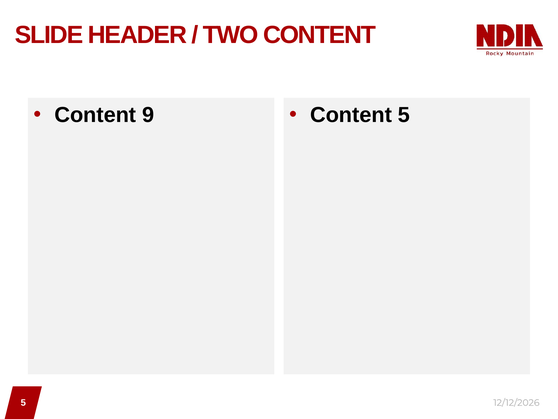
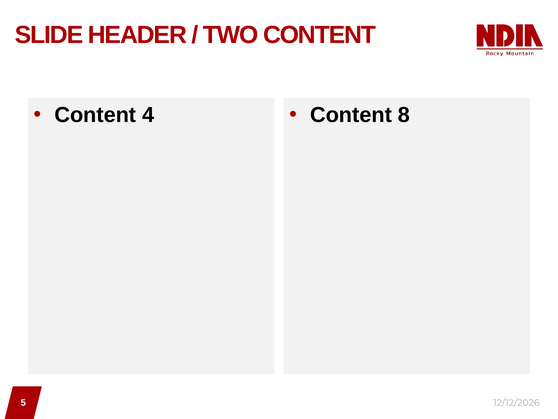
9: 9 -> 4
Content 5: 5 -> 8
